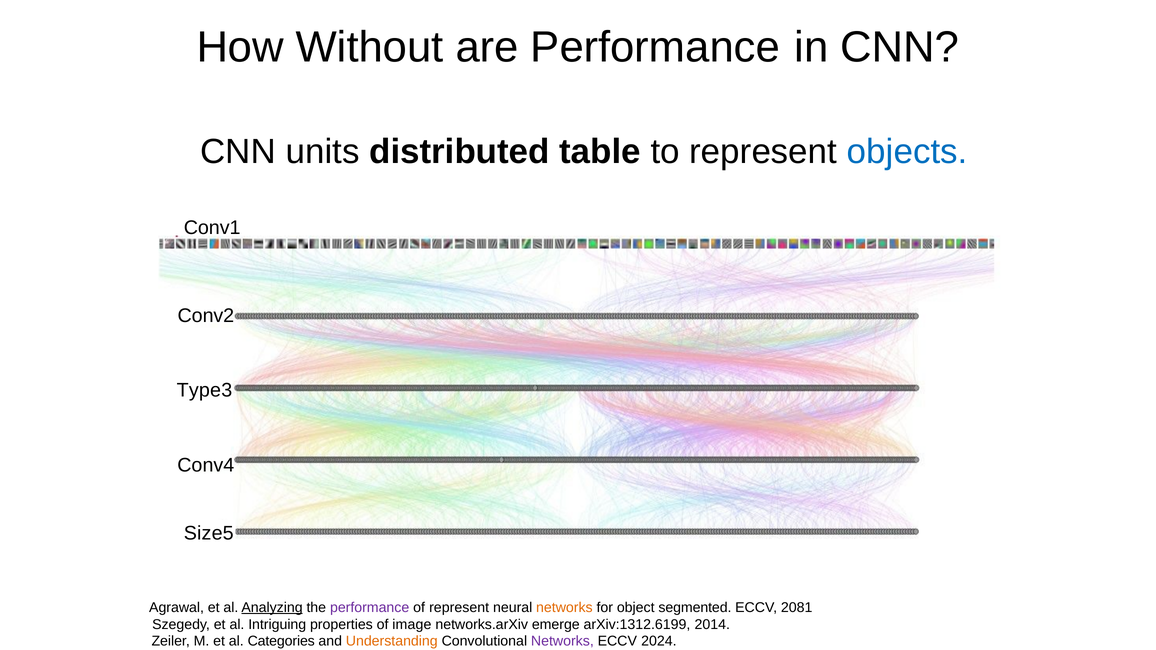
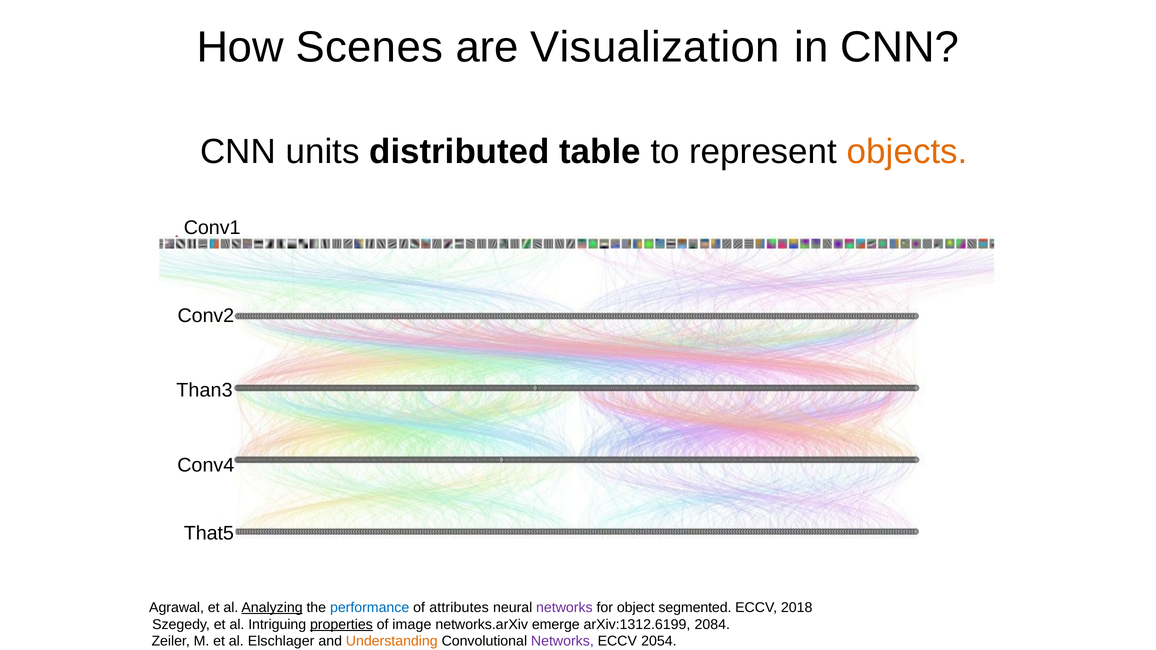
Without: Without -> Scenes
are Performance: Performance -> Visualization
objects colour: blue -> orange
Type3: Type3 -> Than3
Size5: Size5 -> That5
performance at (370, 608) colour: purple -> blue
of represent: represent -> attributes
networks at (564, 608) colour: orange -> purple
2081: 2081 -> 2018
properties underline: none -> present
2014: 2014 -> 2084
Categories: Categories -> Elschlager
2024: 2024 -> 2054
